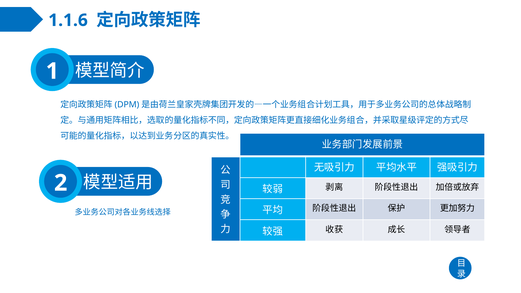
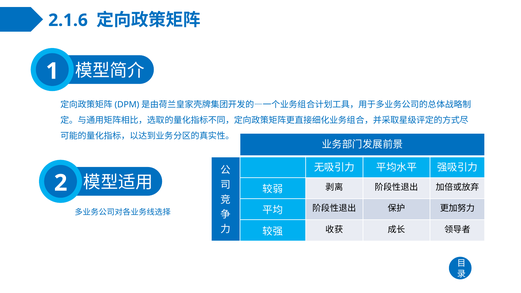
1.1.6: 1.1.6 -> 2.1.6
